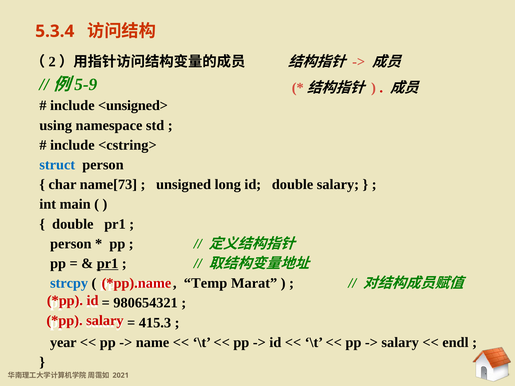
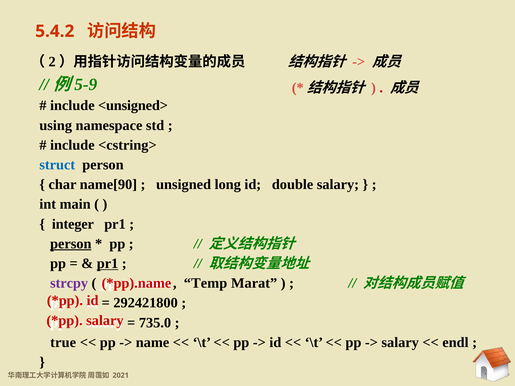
5.3.4: 5.3.4 -> 5.4.2
name[73: name[73 -> name[90
double at (73, 224): double -> integer
person at (71, 244) underline: none -> present
strcpy colour: blue -> purple
980654321: 980654321 -> 292421800
415.3: 415.3 -> 735.0
year: year -> true
